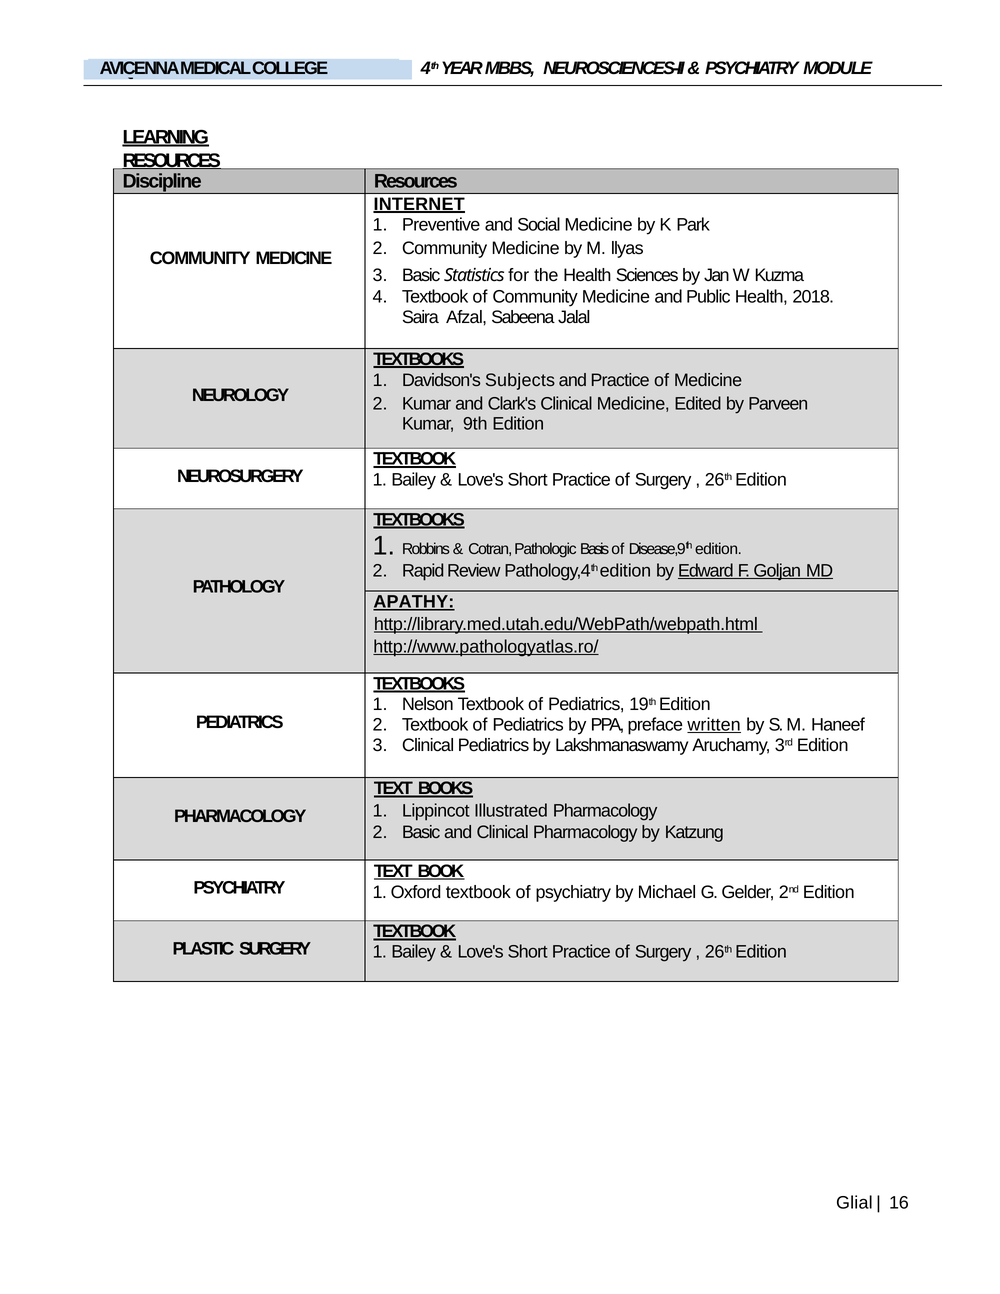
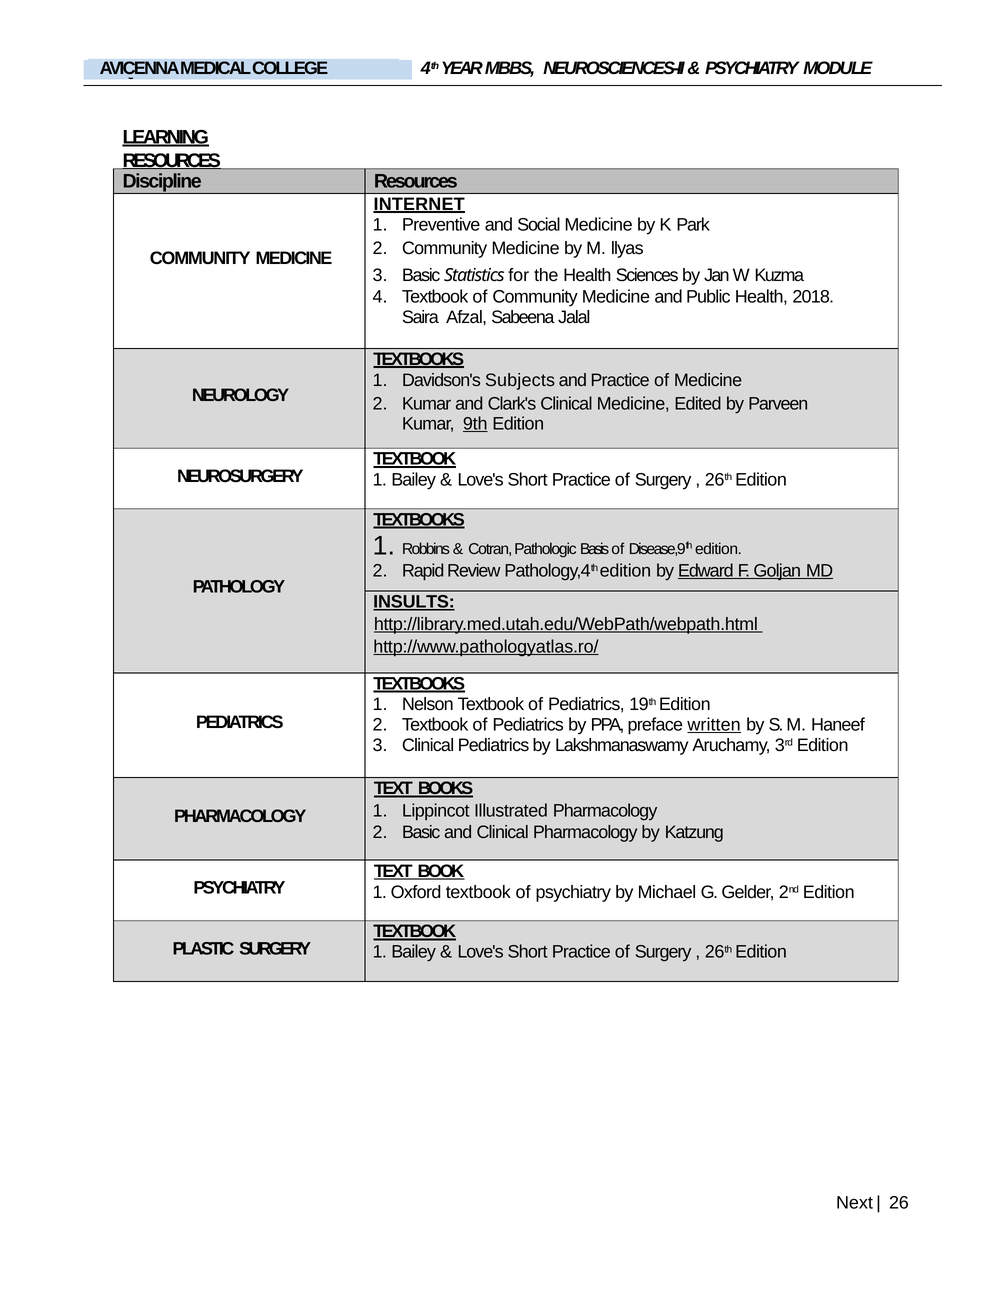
9th underline: none -> present
APATHY: APATHY -> INSULTS
Glial: Glial -> Next
16: 16 -> 26
